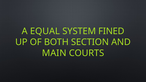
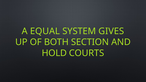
FINED: FINED -> GIVES
MAIN: MAIN -> HOLD
